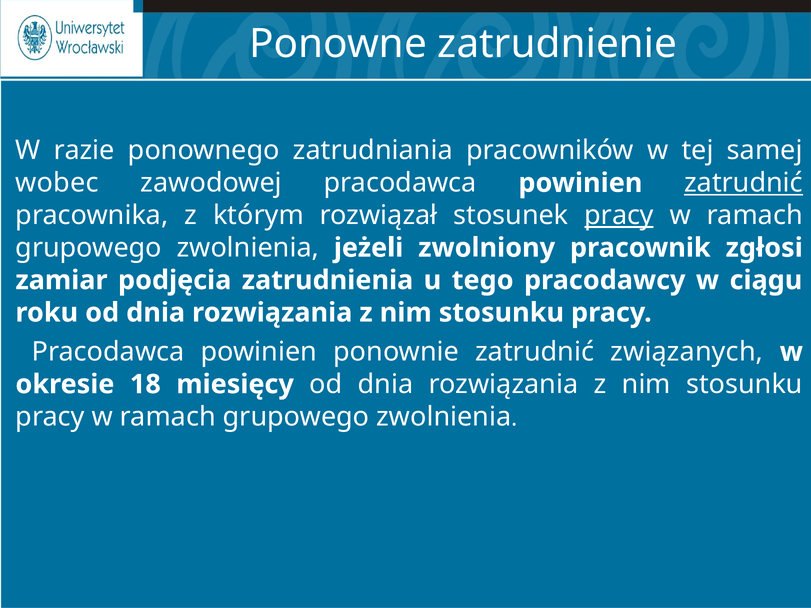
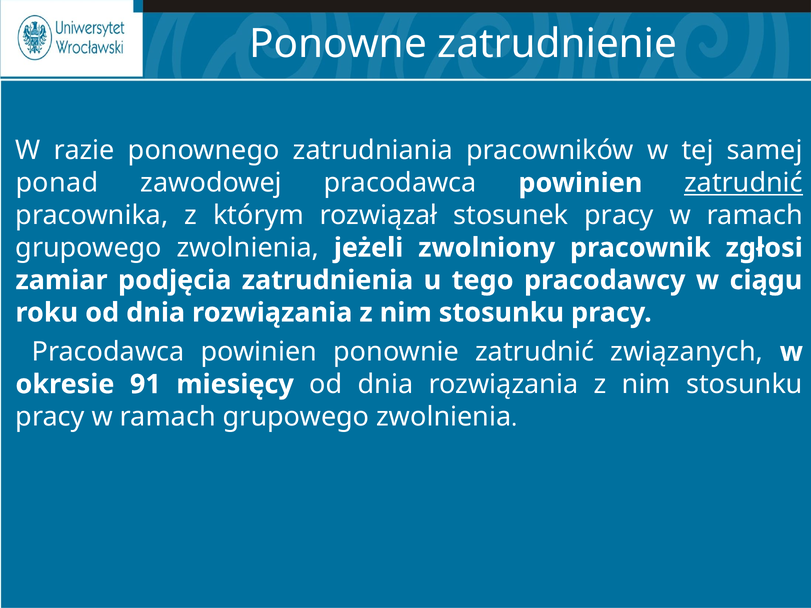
wobec: wobec -> ponad
pracy at (619, 215) underline: present -> none
18: 18 -> 91
